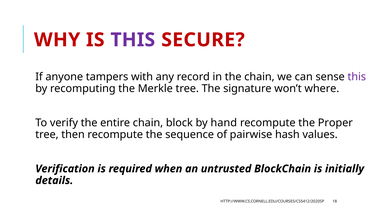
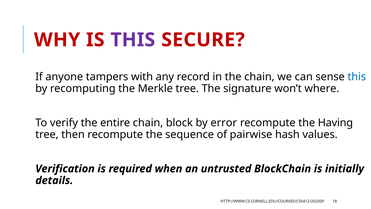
this at (357, 77) colour: purple -> blue
hand: hand -> error
Proper: Proper -> Having
